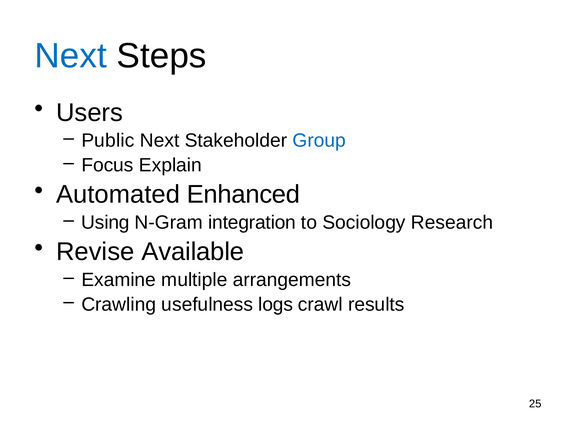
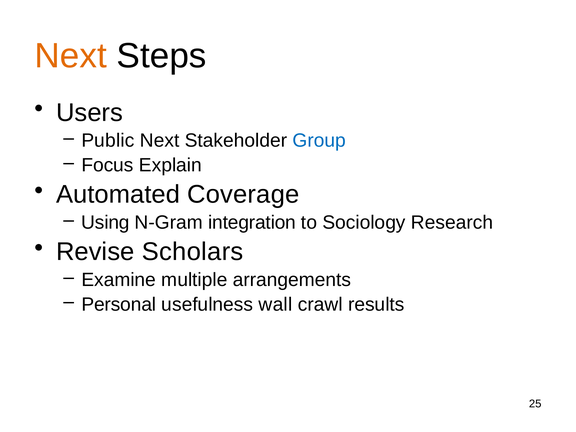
Next at (71, 56) colour: blue -> orange
Enhanced: Enhanced -> Coverage
Available: Available -> Scholars
Crawling: Crawling -> Personal
logs: logs -> wall
